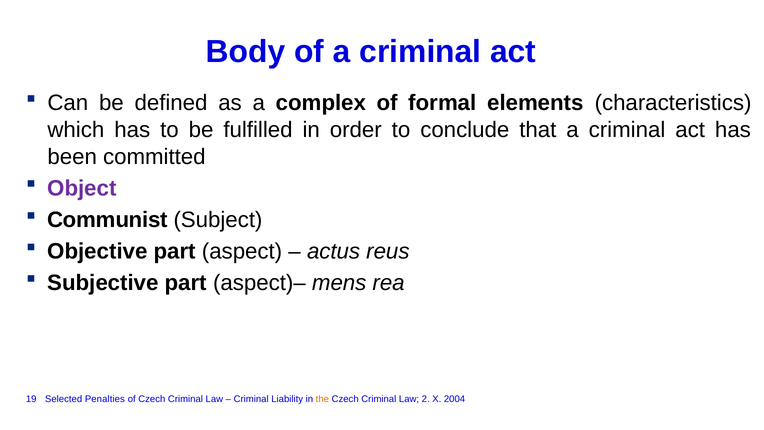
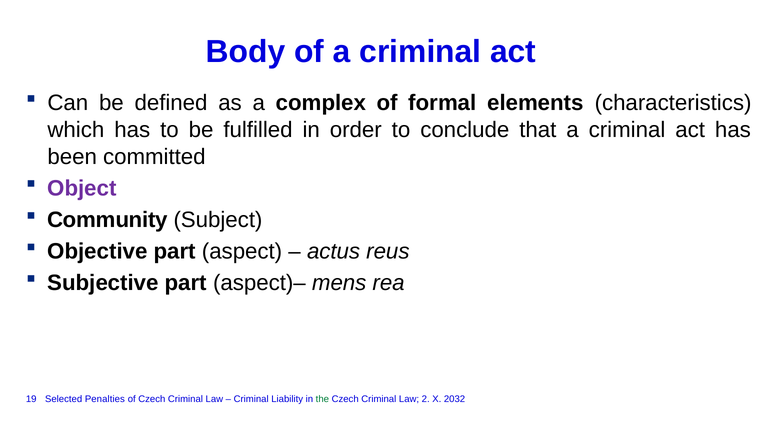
Communist: Communist -> Community
the colour: orange -> green
2004: 2004 -> 2032
